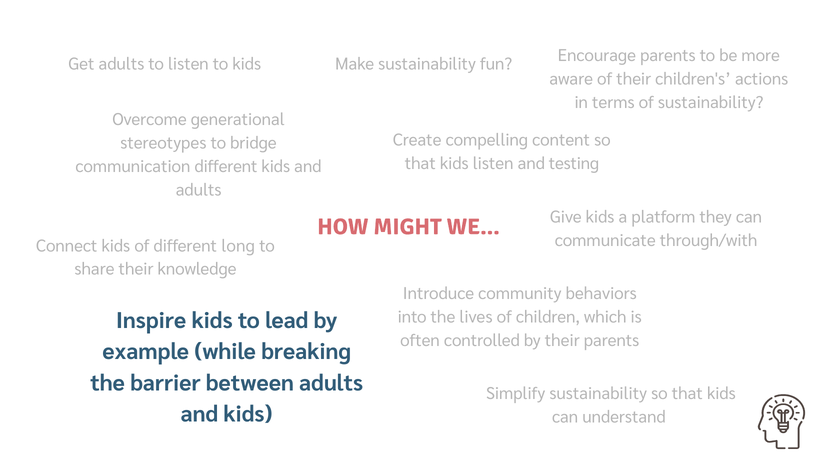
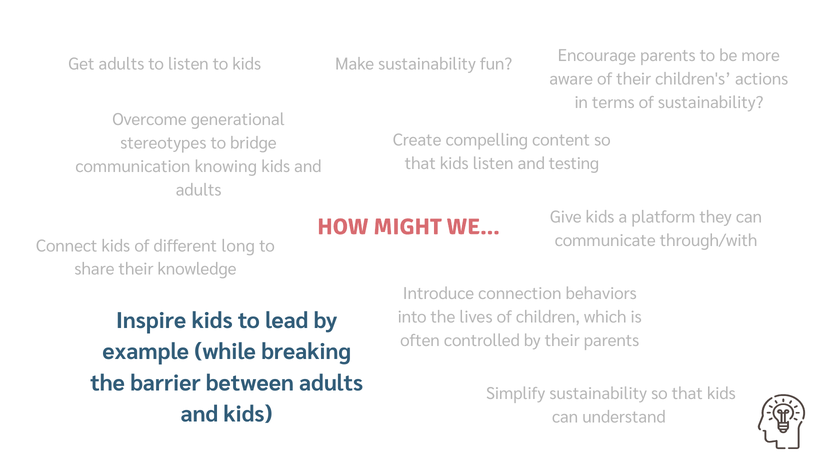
communication different: different -> knowing
community: community -> connection
